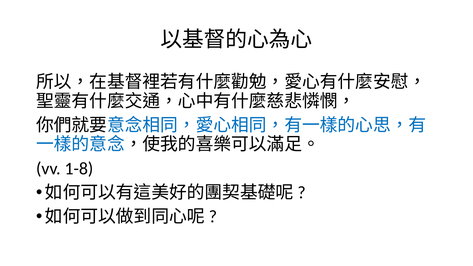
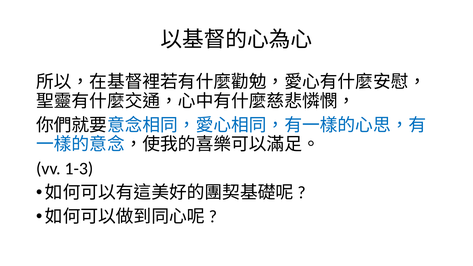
1-8: 1-8 -> 1-3
